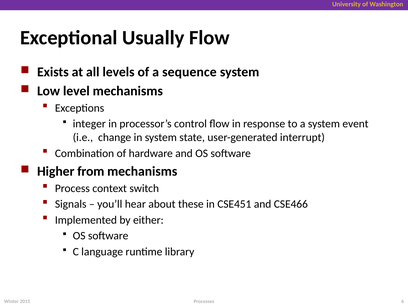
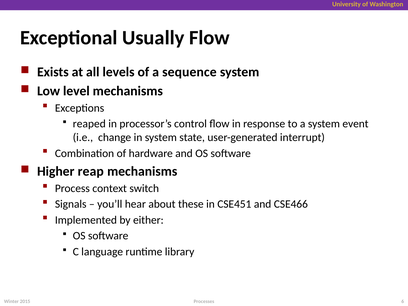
integer: integer -> reaped
from: from -> reap
